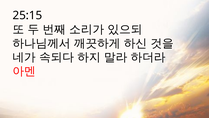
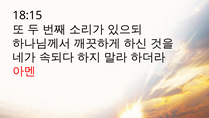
25:15: 25:15 -> 18:15
